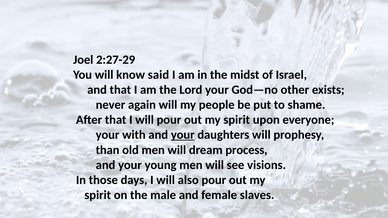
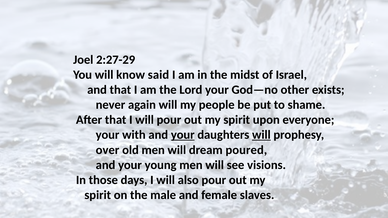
will at (261, 135) underline: none -> present
than: than -> over
process: process -> poured
